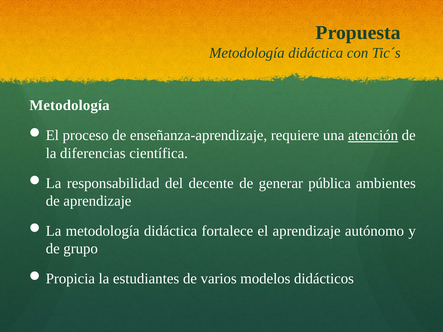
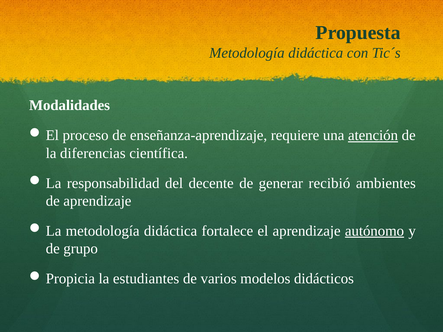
Metodología at (69, 105): Metodología -> Modalidades
pública: pública -> recibió
autónomo underline: none -> present
